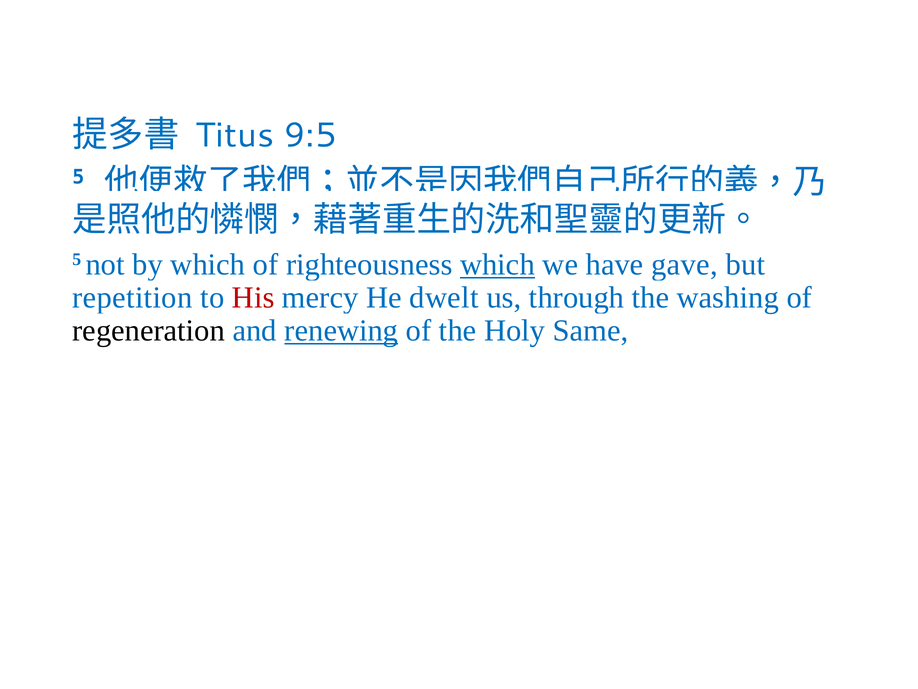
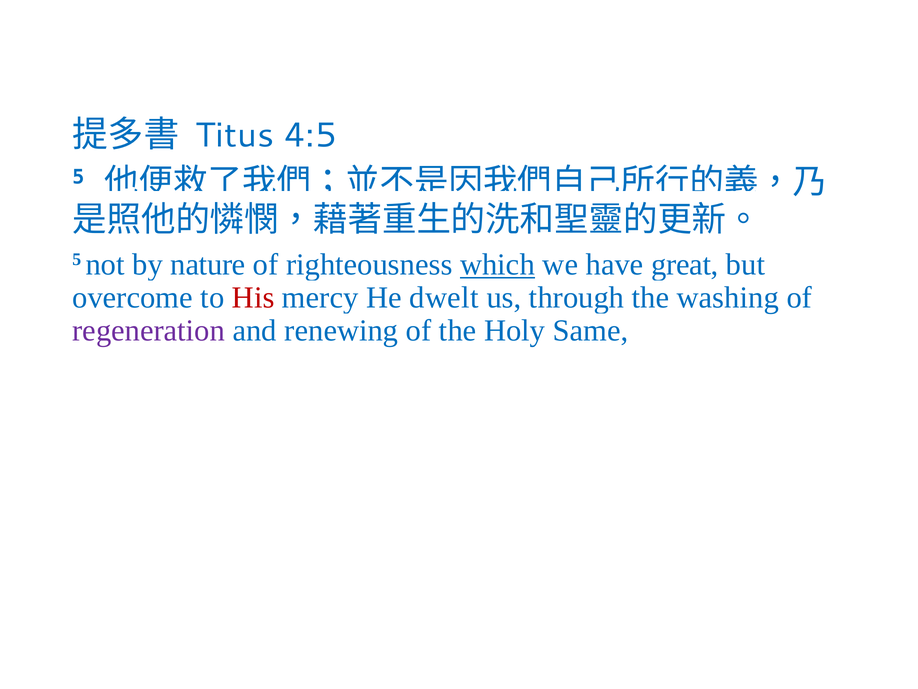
9:5: 9:5 -> 4:5
by which: which -> nature
gave: gave -> great
repetition: repetition -> overcome
regeneration colour: black -> purple
renewing underline: present -> none
